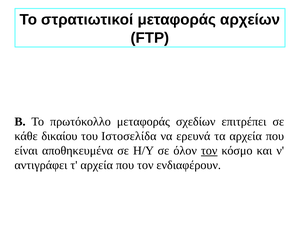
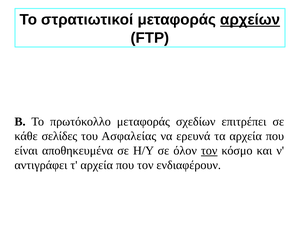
αρχείων underline: none -> present
δικαίου: δικαίου -> σελίδες
Ιστοσελίδα: Ιστοσελίδα -> Ασφαλείας
